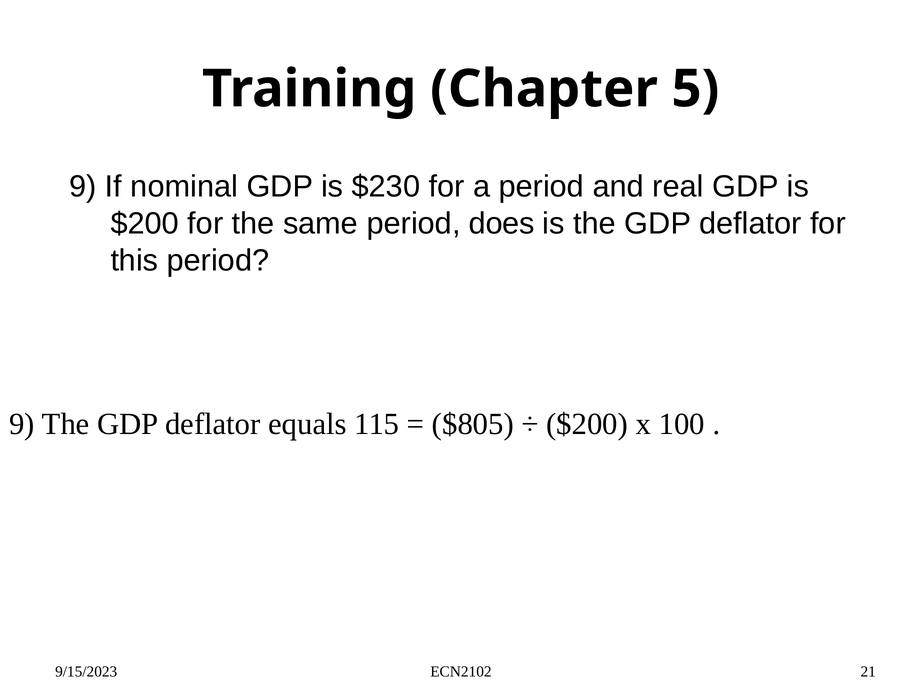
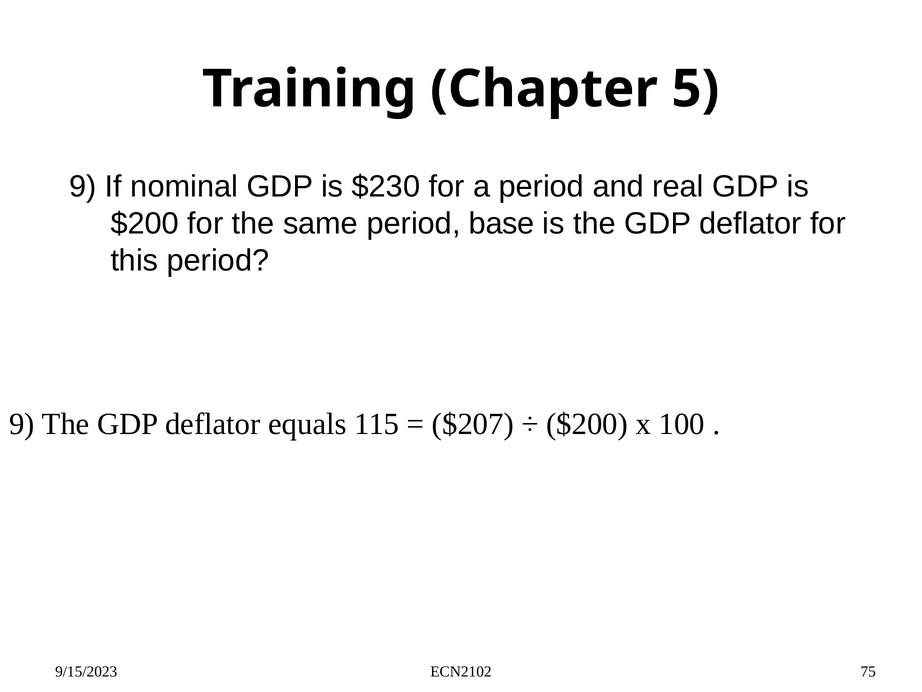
does: does -> base
$805: $805 -> $207
21: 21 -> 75
